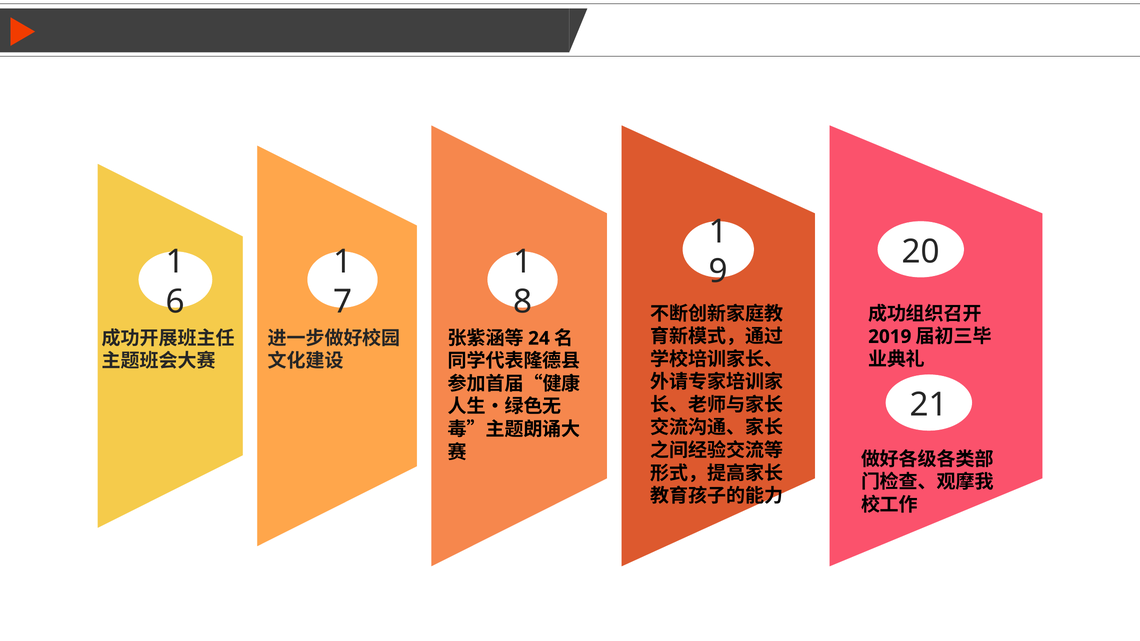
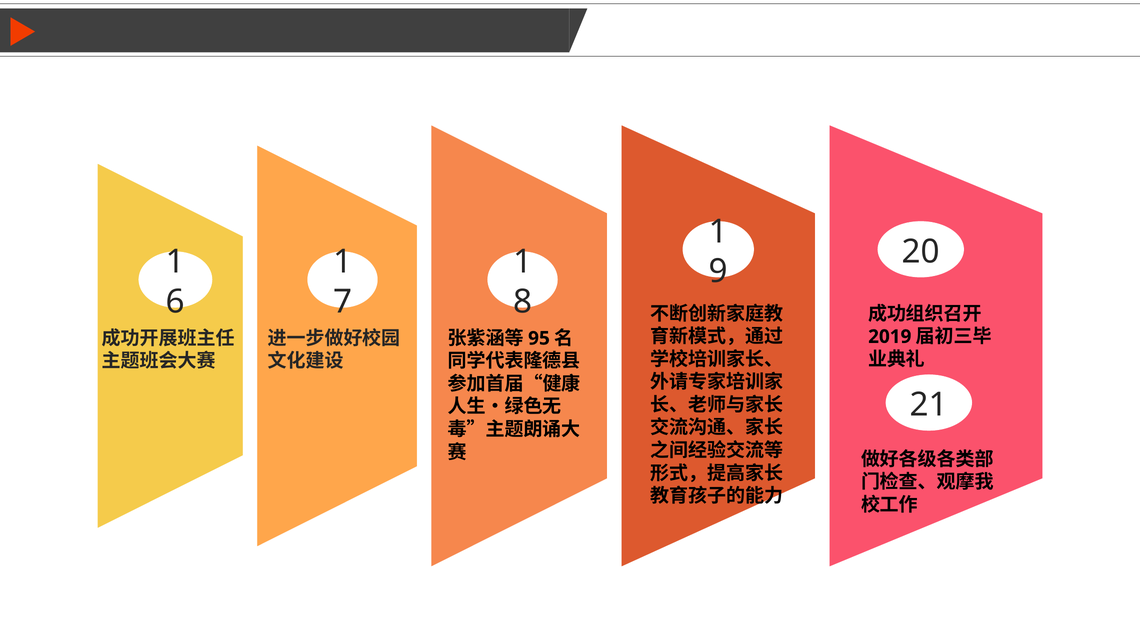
24: 24 -> 95
